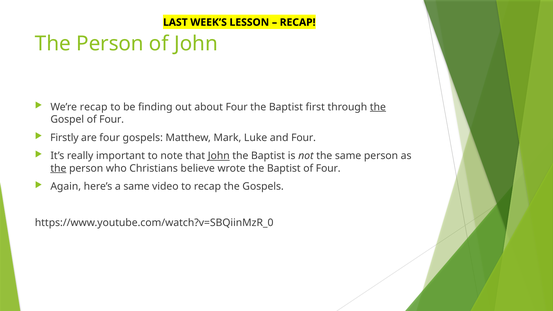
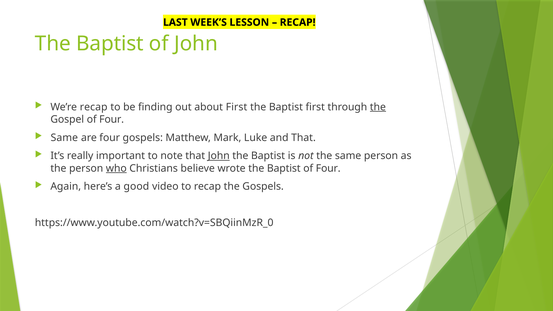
Person at (110, 44): Person -> Baptist
about Four: Four -> First
Firstly at (64, 138): Firstly -> Same
and Four: Four -> That
the at (58, 168) underline: present -> none
who underline: none -> present
a same: same -> good
